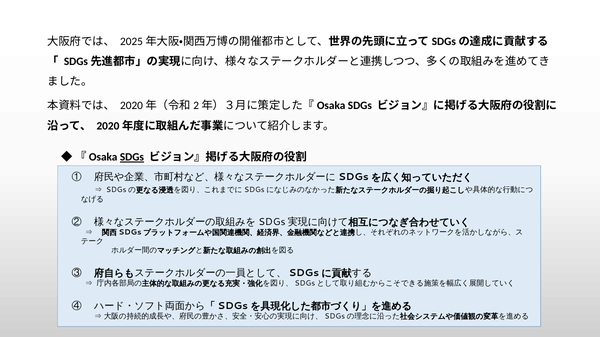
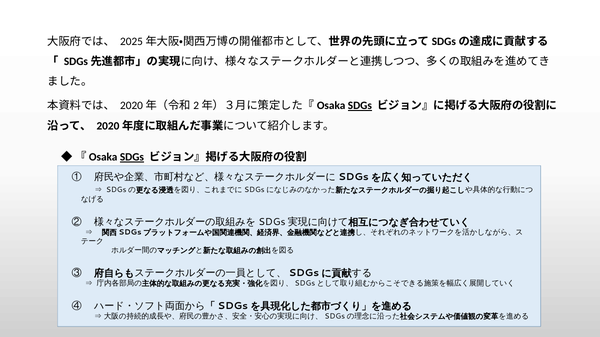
SDGs at (360, 106) underline: none -> present
